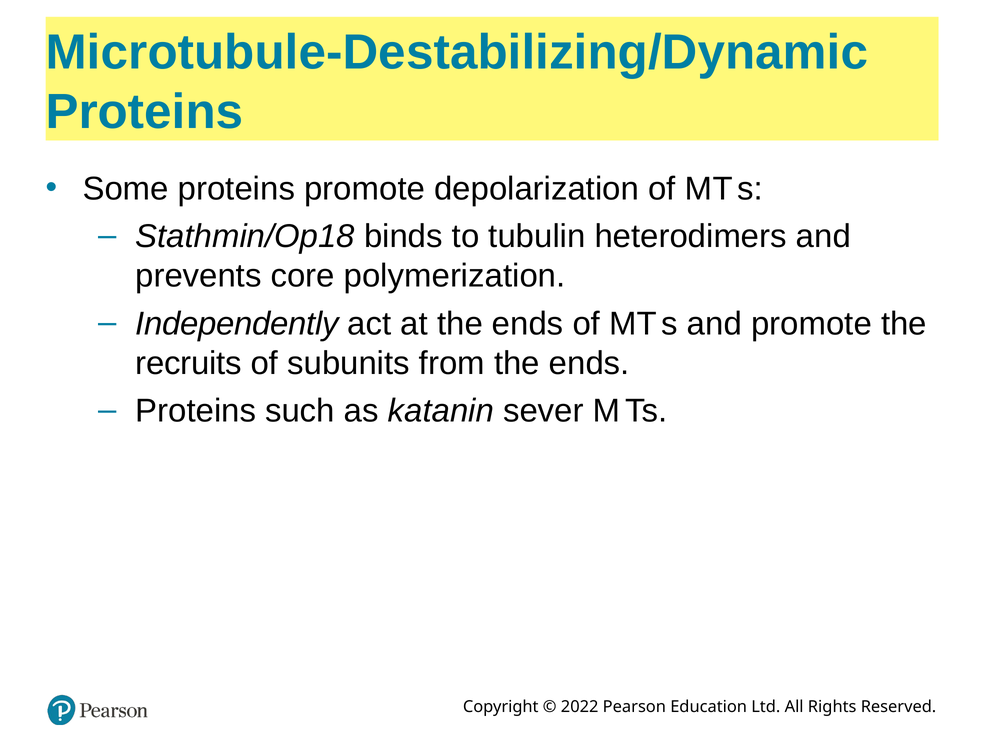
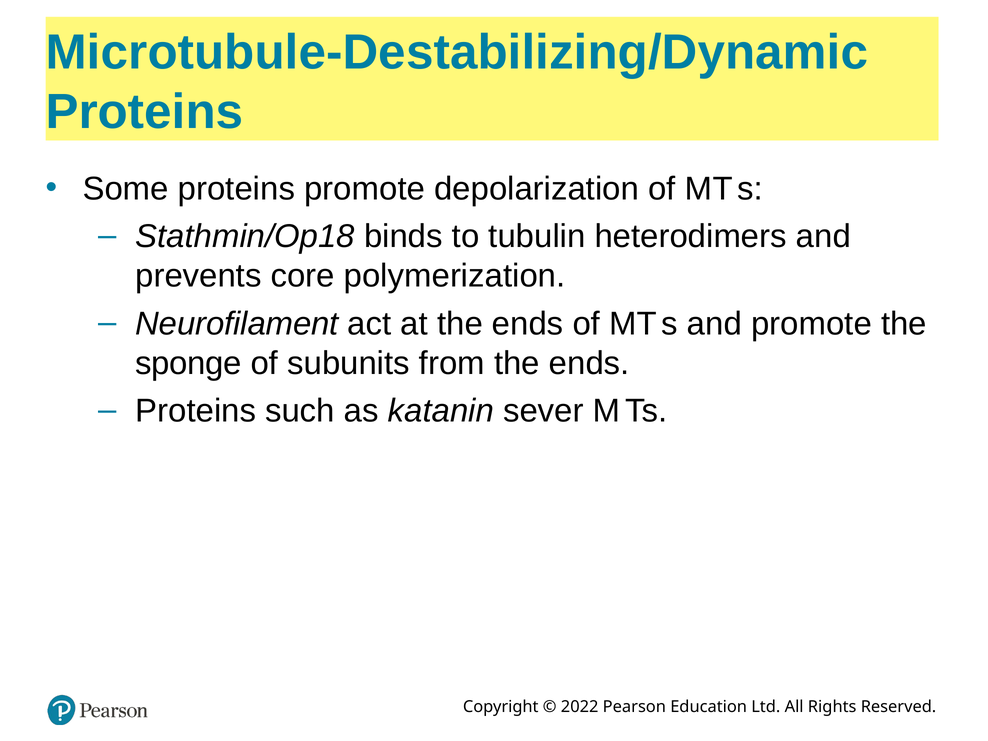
Independently: Independently -> Neurofilament
recruits: recruits -> sponge
